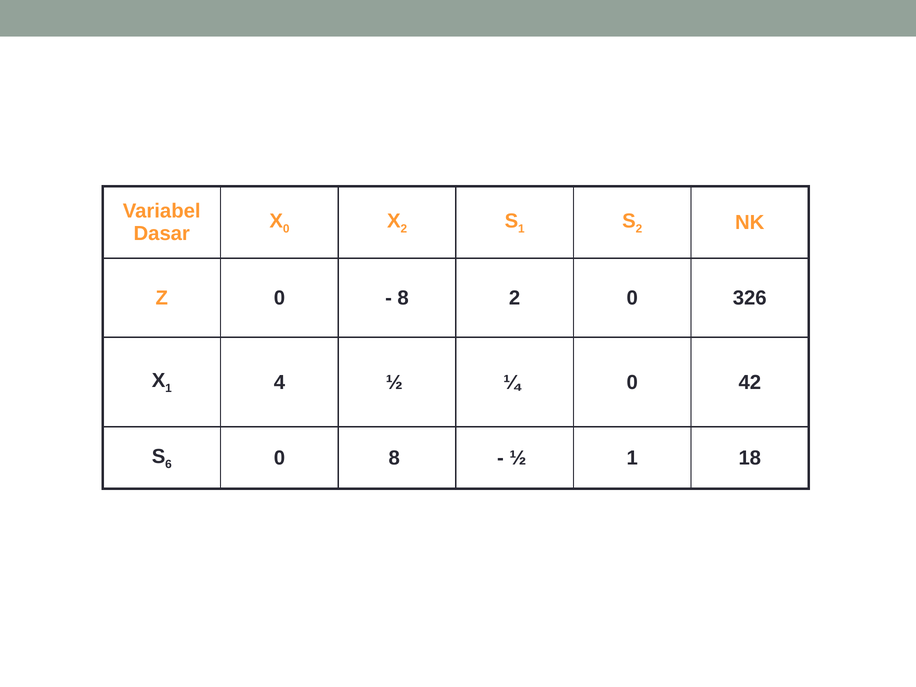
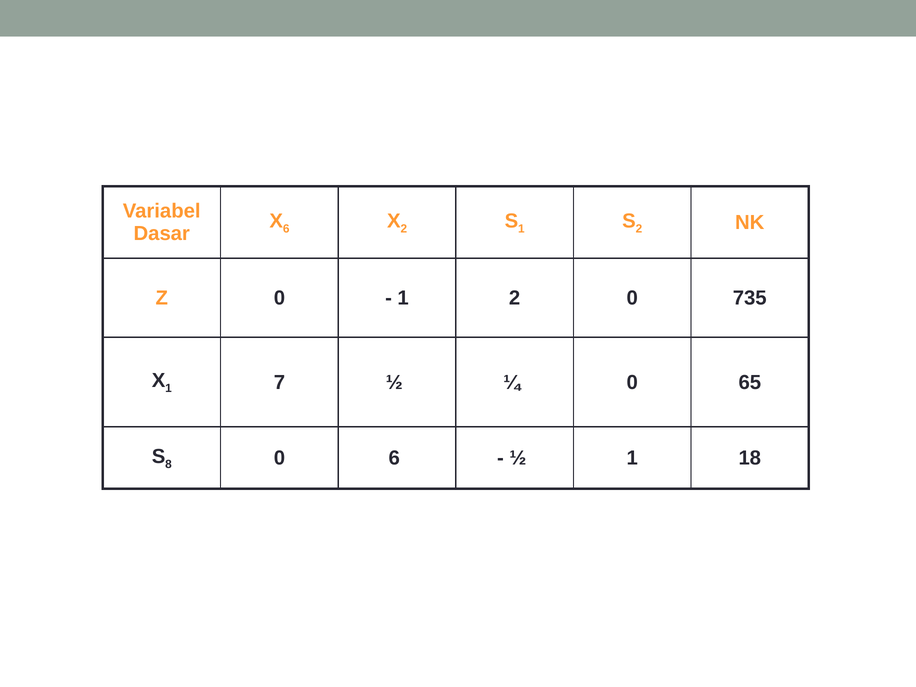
0 at (286, 229): 0 -> 6
8 at (403, 298): 8 -> 1
326: 326 -> 735
4: 4 -> 7
42: 42 -> 65
6: 6 -> 8
0 8: 8 -> 6
